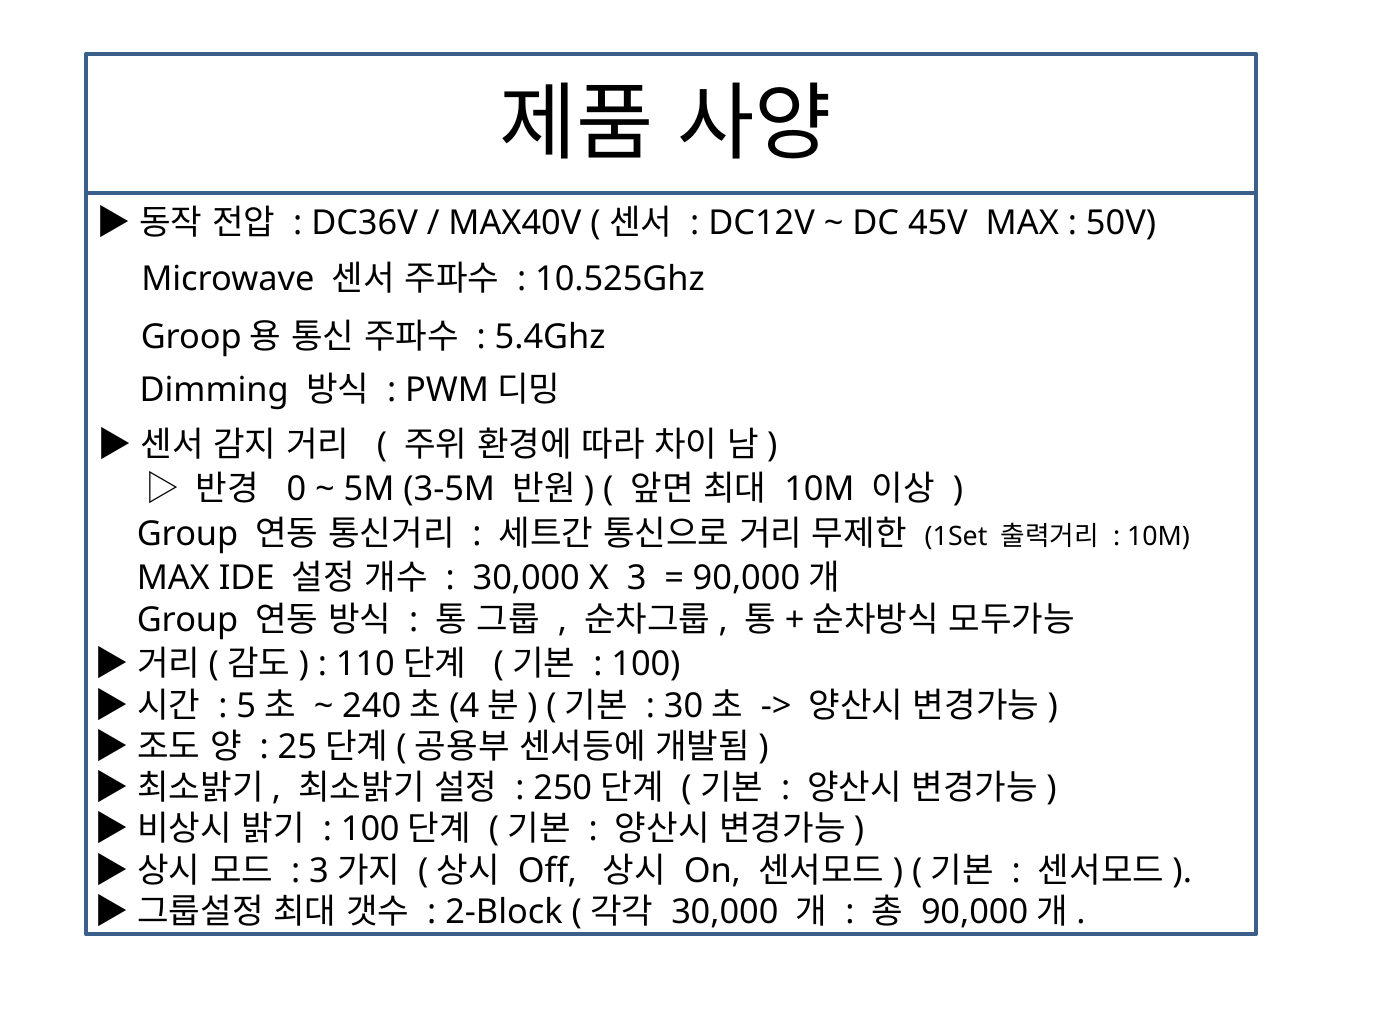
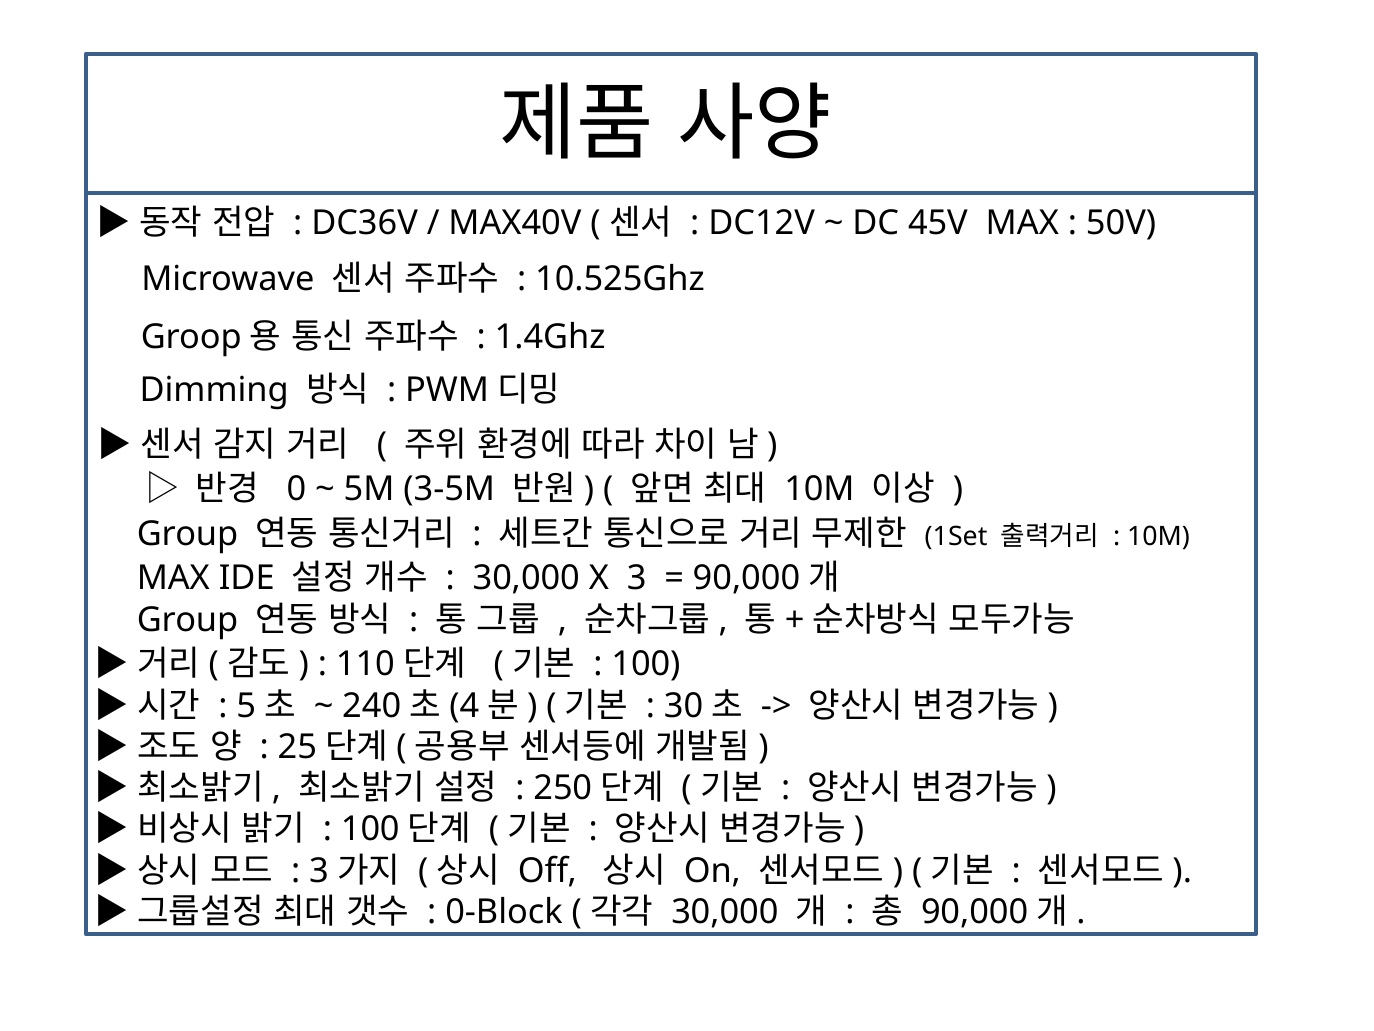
5.4Ghz: 5.4Ghz -> 1.4Ghz
2-Block: 2-Block -> 0-Block
